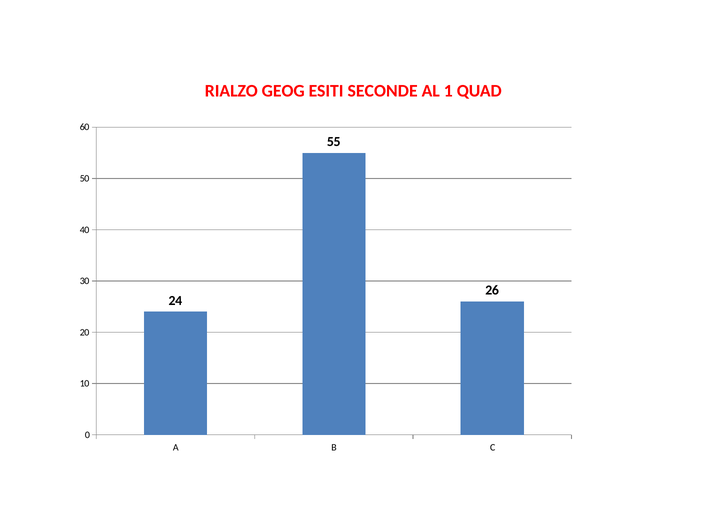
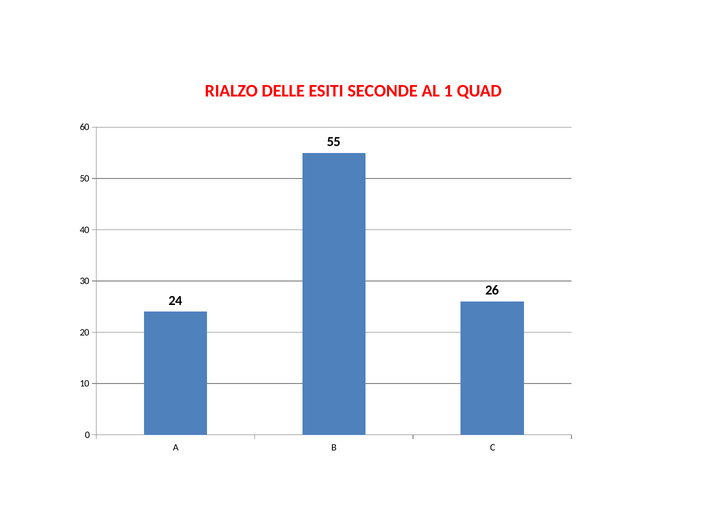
GEOG: GEOG -> DELLE
